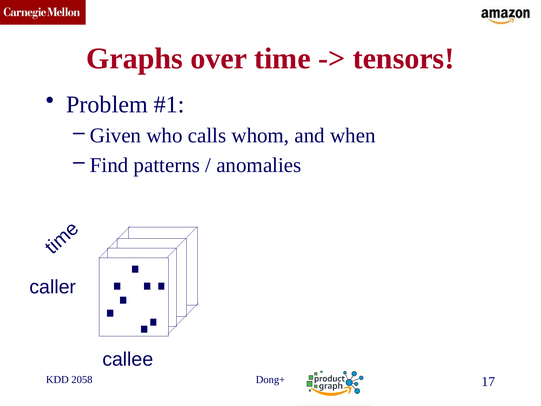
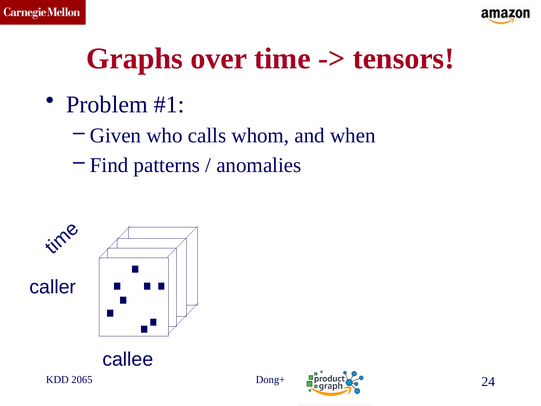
2058: 2058 -> 2065
17: 17 -> 24
